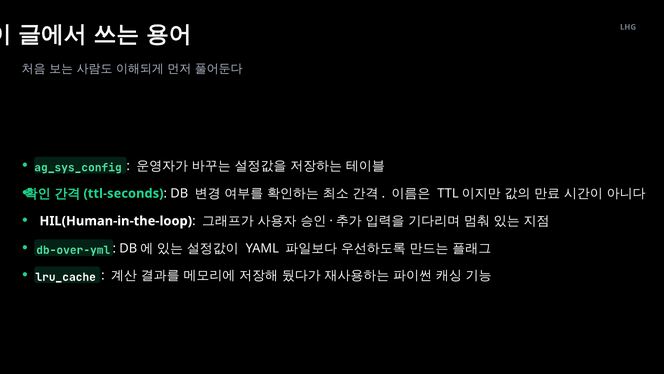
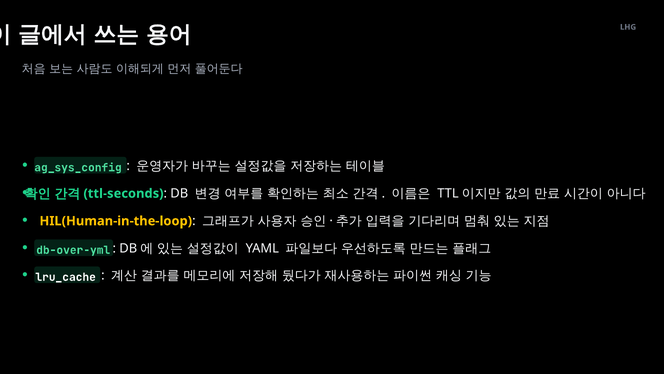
HIL(Human-in-the-loop colour: white -> yellow
